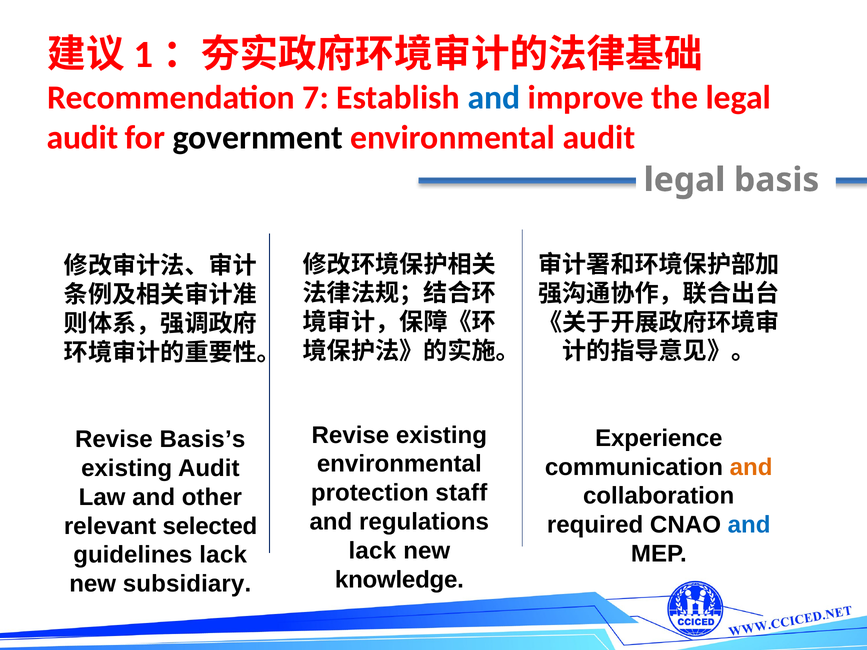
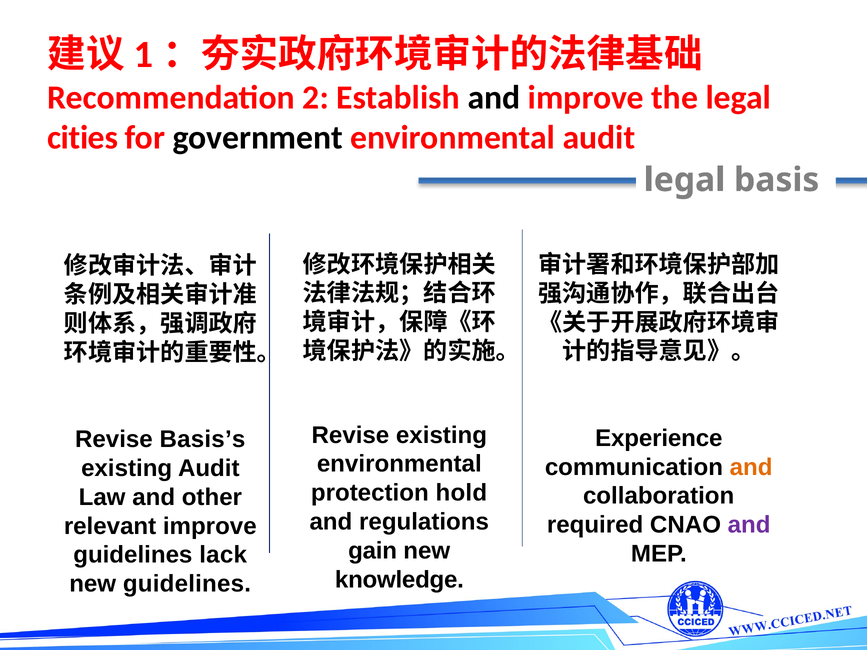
7: 7 -> 2
and at (494, 97) colour: blue -> black
audit at (83, 138): audit -> cities
staff: staff -> hold
and at (749, 525) colour: blue -> purple
relevant selected: selected -> improve
lack at (372, 551): lack -> gain
new subsidiary: subsidiary -> guidelines
